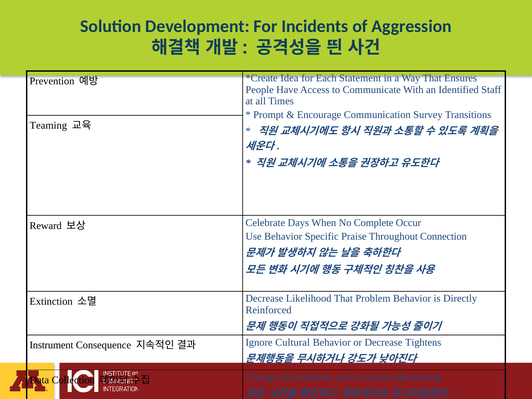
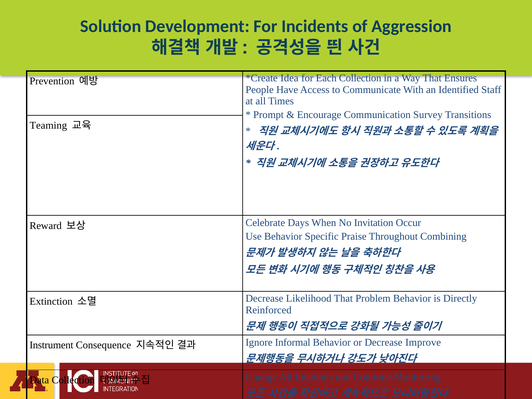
Each Statement: Statement -> Collection
Complete: Complete -> Invitation
Connection: Connection -> Combining
Cultural: Cultural -> Informal
Tightens: Tightens -> Improve
